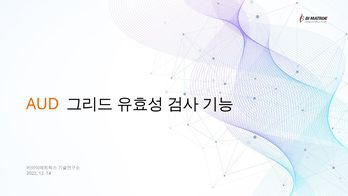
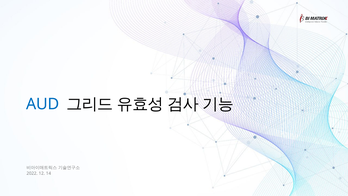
AUD colour: orange -> blue
